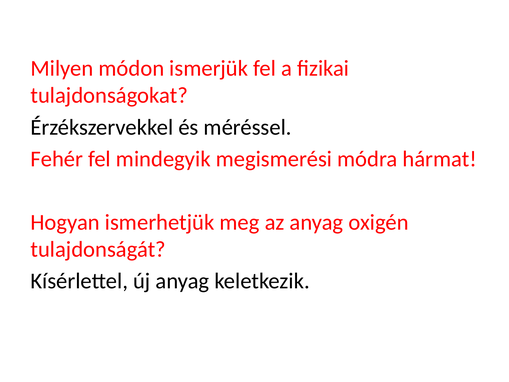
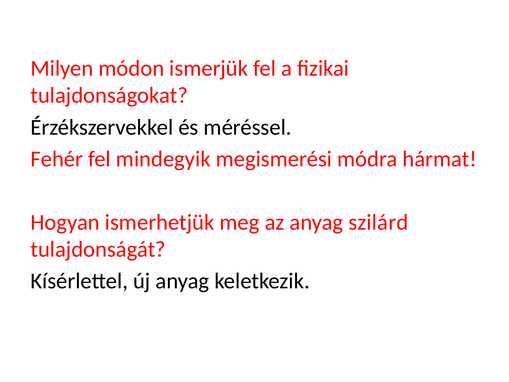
oxigén: oxigén -> szilárd
